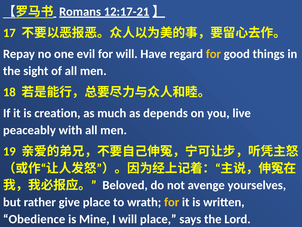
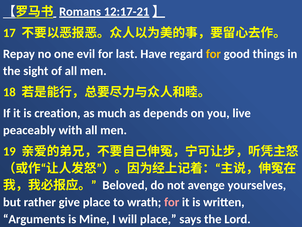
for will: will -> last
for at (172, 202) colour: yellow -> pink
Obedience: Obedience -> Arguments
